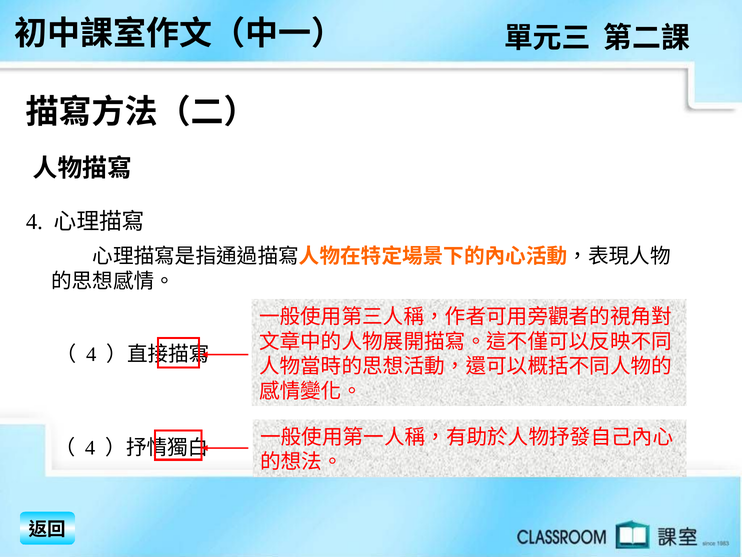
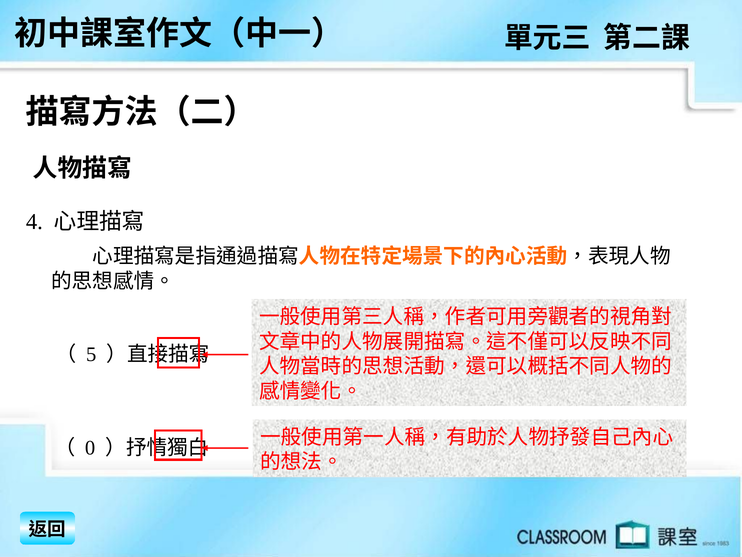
4 at (91, 354): 4 -> 5
4 at (90, 448): 4 -> 0
